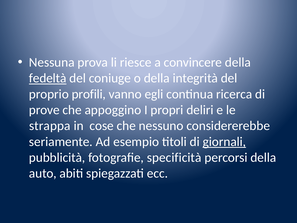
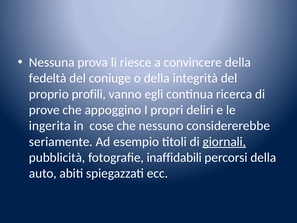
fedeltà underline: present -> none
strappa: strappa -> ingerita
specificità: specificità -> inaffidabili
